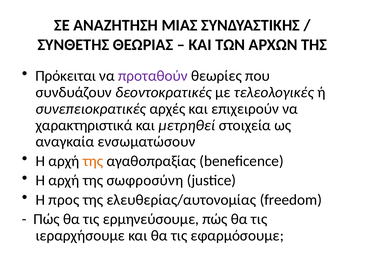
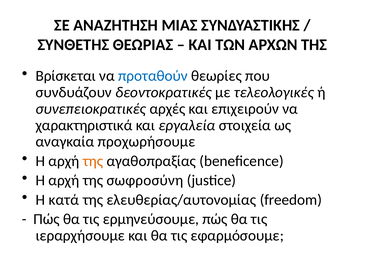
Πρόκειται: Πρόκειται -> Βρίσκεται
προταθούν colour: purple -> blue
μετρηθεί: μετρηθεί -> εργαλεία
ενσωματώσουν: ενσωματώσουν -> προχωρήσουμε
προς: προς -> κατά
